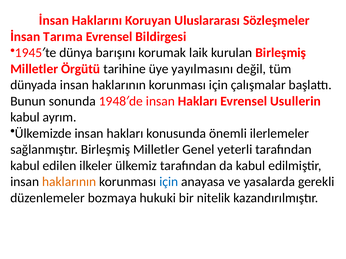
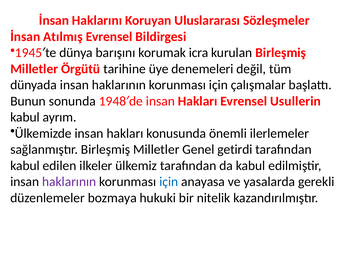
Tarıma: Tarıma -> Atılmış
laik: laik -> icra
yayılmasını: yayılmasını -> denemeleri
yeterli: yeterli -> getirdi
haklarının at (69, 182) colour: orange -> purple
